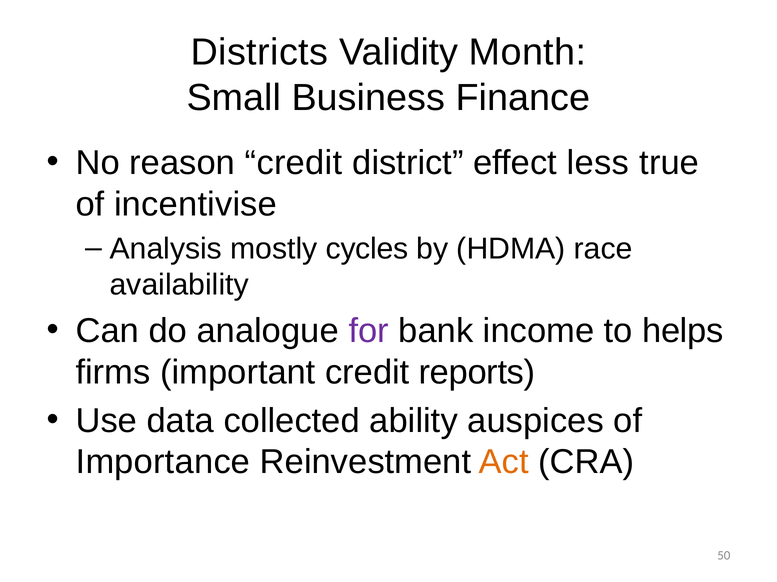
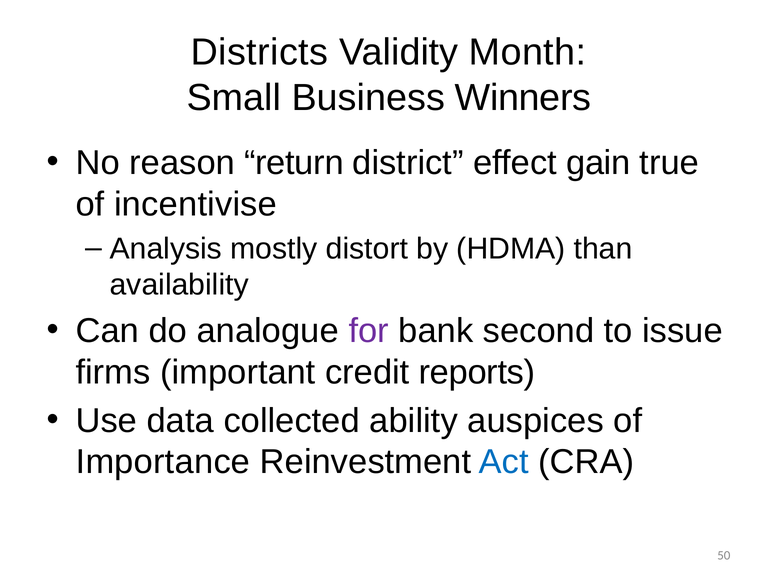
Finance: Finance -> Winners
reason credit: credit -> return
less: less -> gain
cycles: cycles -> distort
race: race -> than
income: income -> second
helps: helps -> issue
Act colour: orange -> blue
